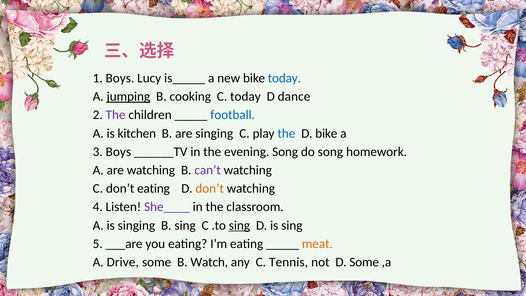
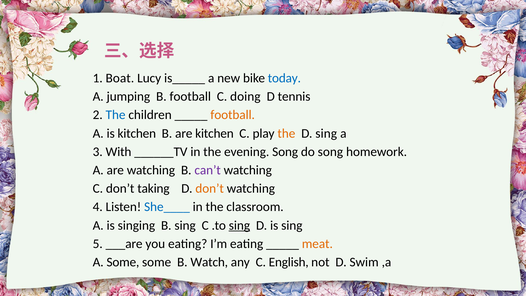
1 Boys: Boys -> Boat
jumping underline: present -> none
B cooking: cooking -> football
C today: today -> doing
dance: dance -> tennis
The at (116, 115) colour: purple -> blue
football at (233, 115) colour: blue -> orange
are singing: singing -> kitchen
the at (286, 133) colour: blue -> orange
D bike: bike -> sing
3 Boys: Boys -> With
don’t eating: eating -> taking
She____ colour: purple -> blue
A Drive: Drive -> Some
Tennis: Tennis -> English
D Some: Some -> Swim
